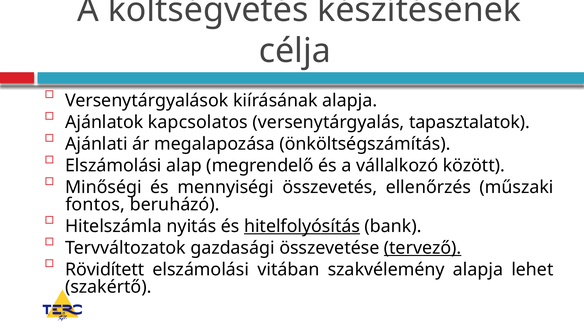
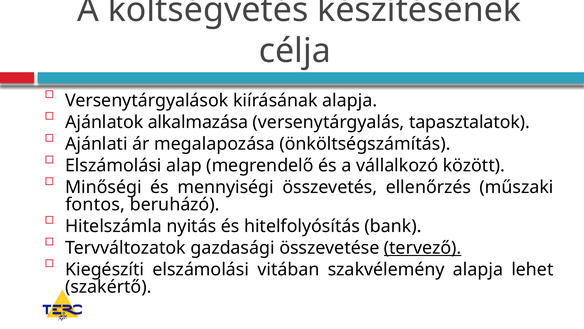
kapcsolatos: kapcsolatos -> alkalmazása
hitelfolyósítás underline: present -> none
Rövidített: Rövidített -> Kiegészíti
